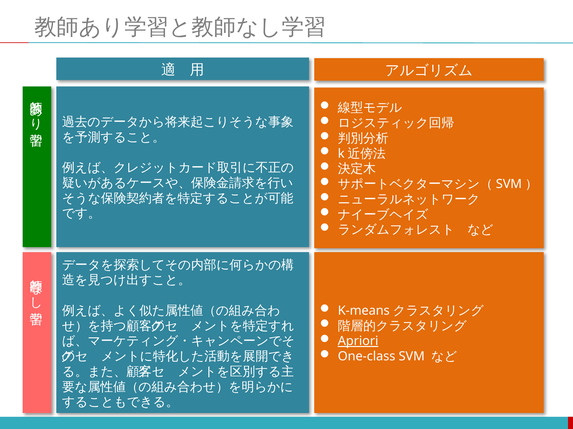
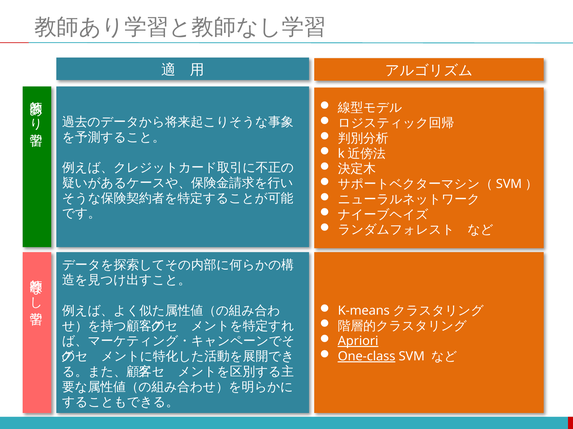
One-class underline: none -> present
